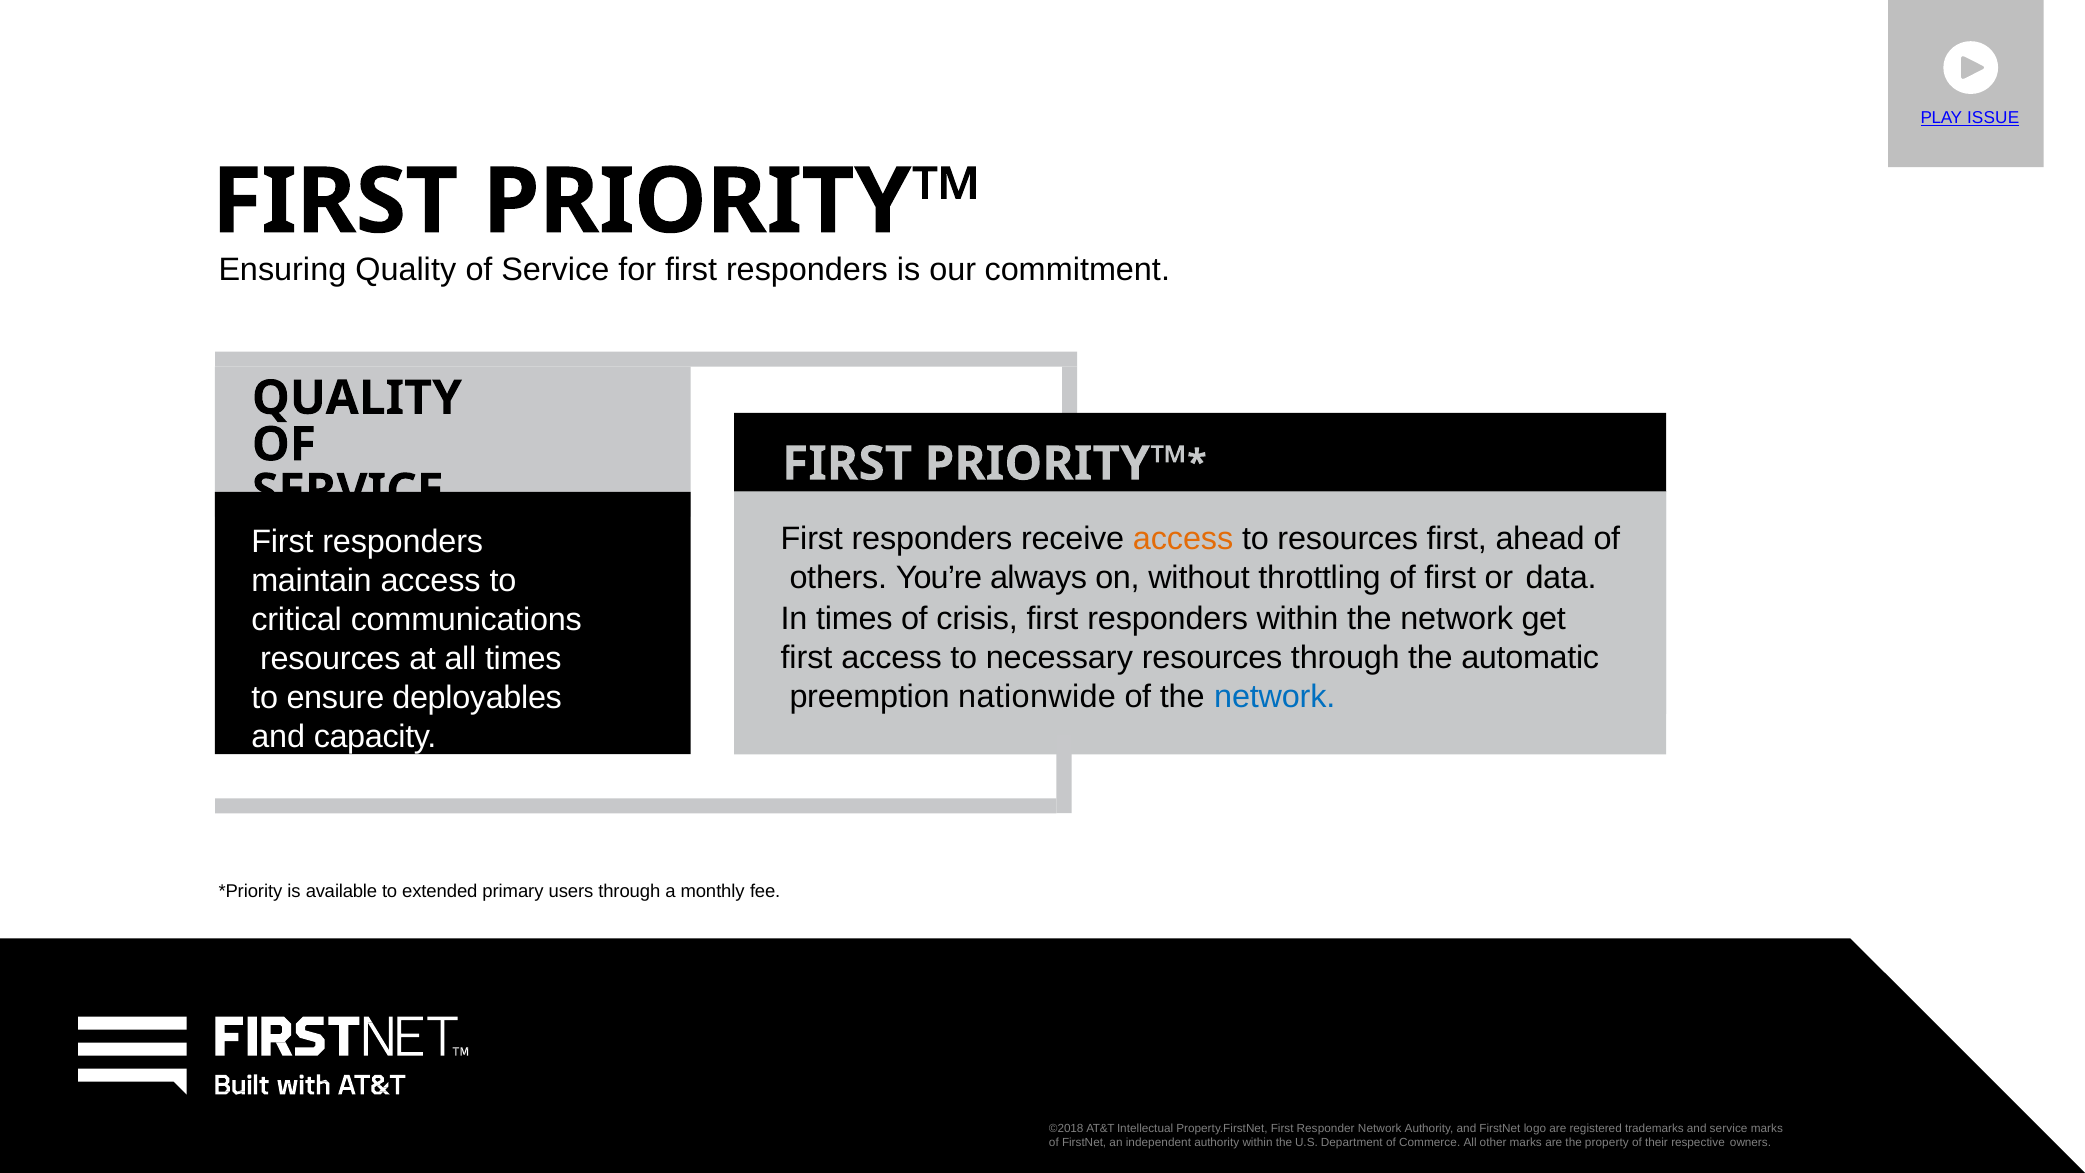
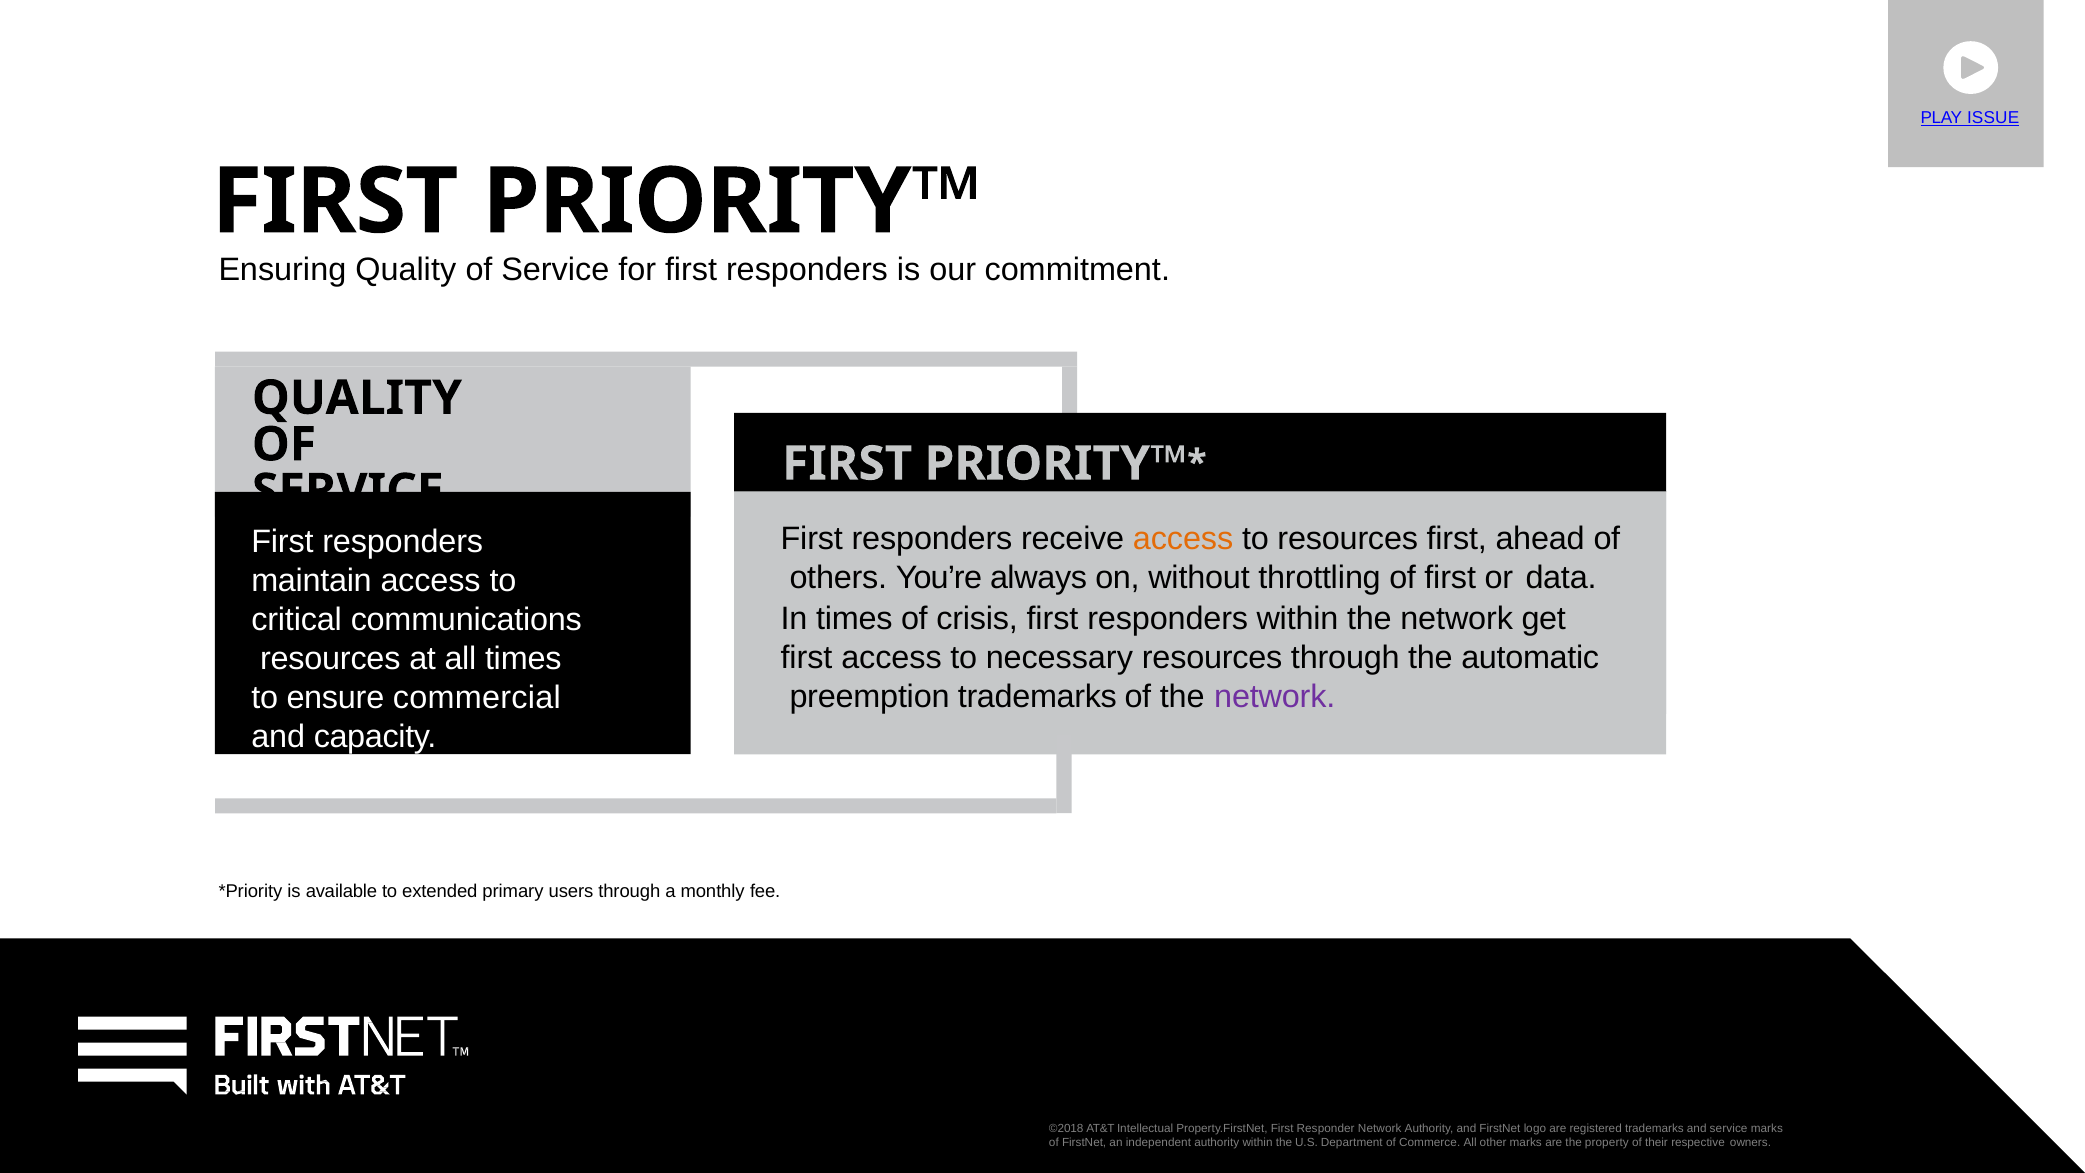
preemption nationwide: nationwide -> trademarks
network at (1275, 697) colour: blue -> purple
deployables: deployables -> commercial
